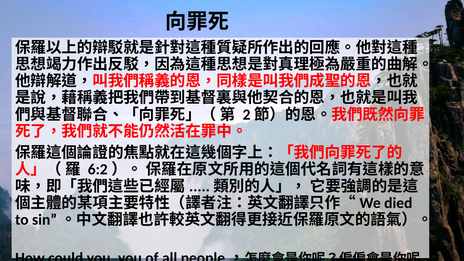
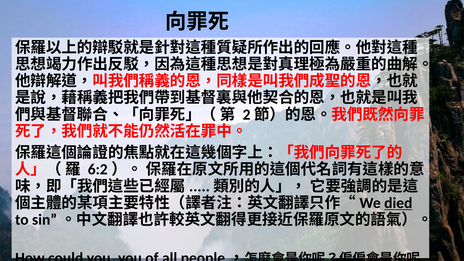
died underline: none -> present
